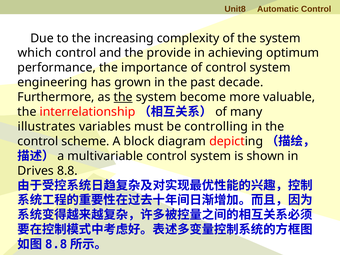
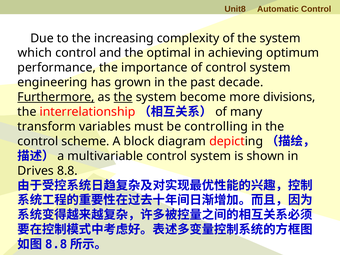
provide: provide -> optimal
Furthermore underline: none -> present
valuable: valuable -> divisions
illustrates: illustrates -> transform
